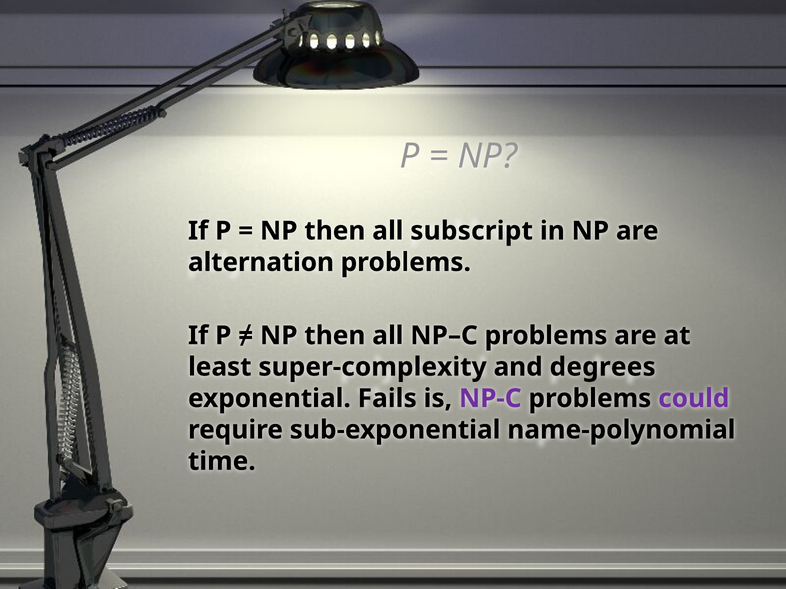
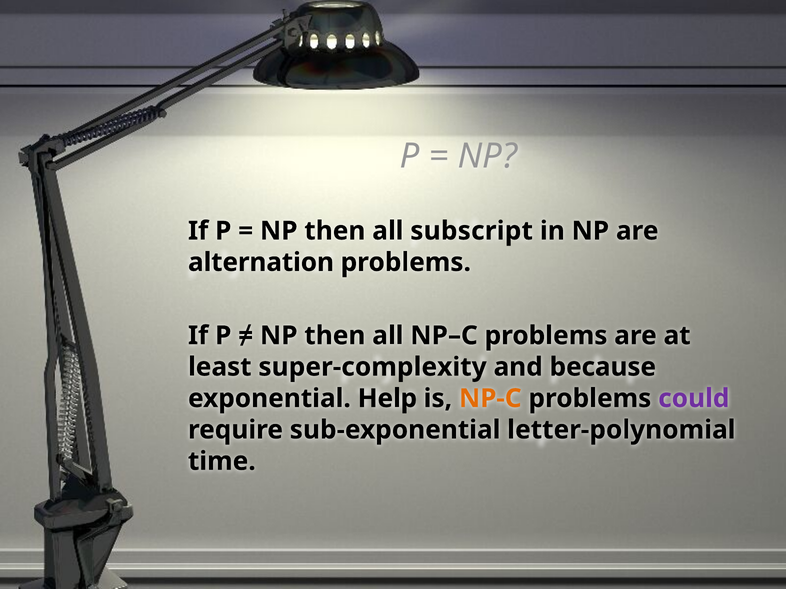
degrees: degrees -> because
Fails: Fails -> Help
NP-C colour: purple -> orange
name-polynomial: name-polynomial -> letter-polynomial
